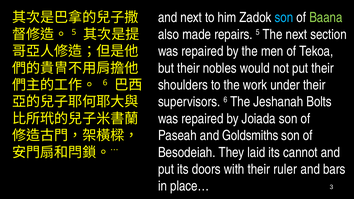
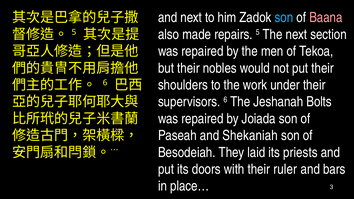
Baana colour: light green -> pink
Goldsmiths: Goldsmiths -> Shekaniah
cannot: cannot -> priests
